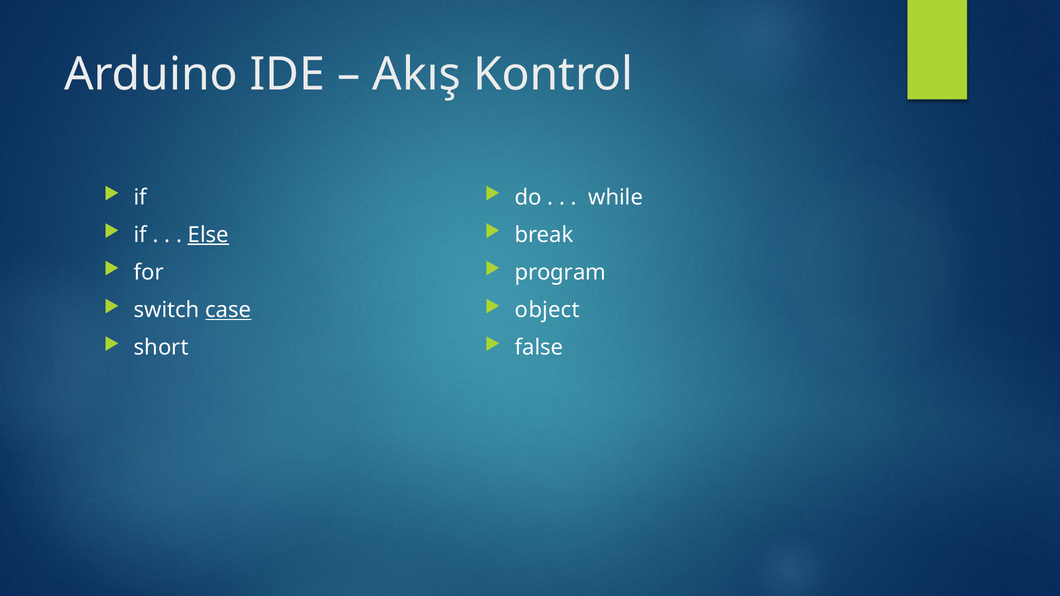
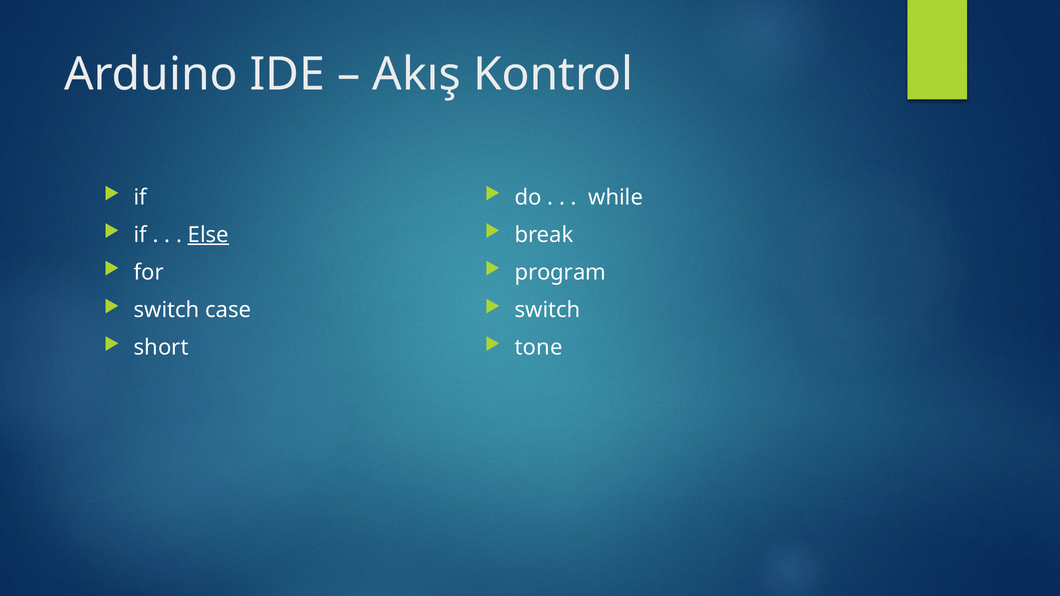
case underline: present -> none
object at (547, 310): object -> switch
false: false -> tone
